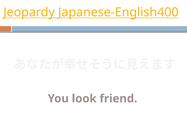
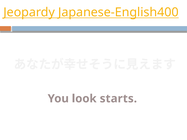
friend: friend -> starts
